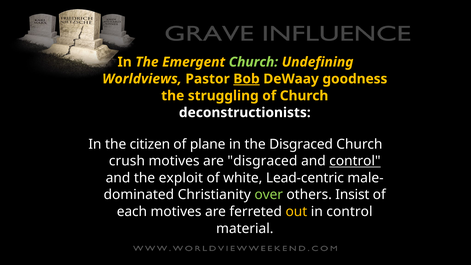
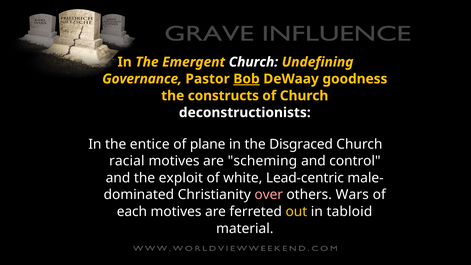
Church at (253, 62) colour: light green -> white
Worldviews: Worldviews -> Governance
struggling: struggling -> constructs
citizen: citizen -> entice
crush: crush -> racial
are disgraced: disgraced -> scheming
control at (355, 161) underline: present -> none
over colour: light green -> pink
Insist: Insist -> Wars
in control: control -> tabloid
